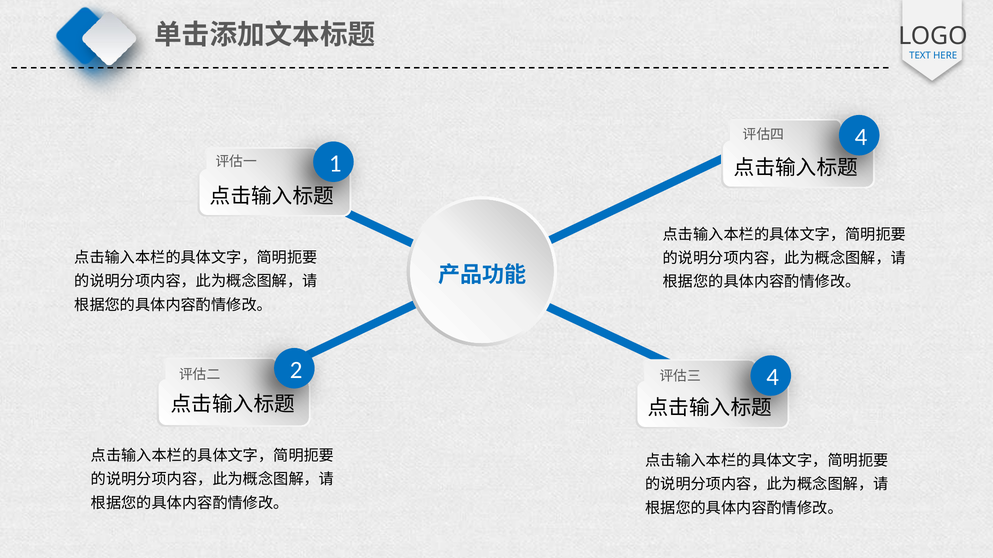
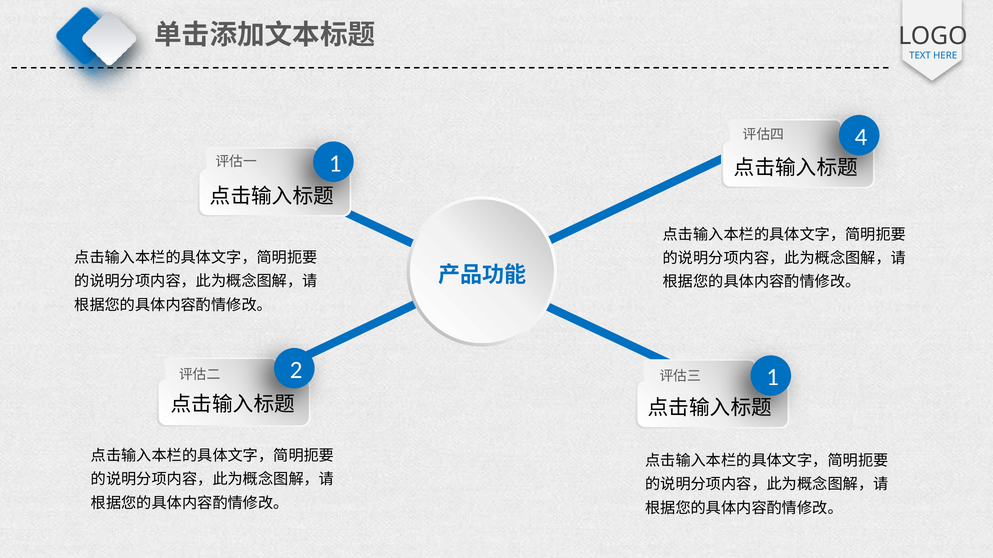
2 4: 4 -> 1
